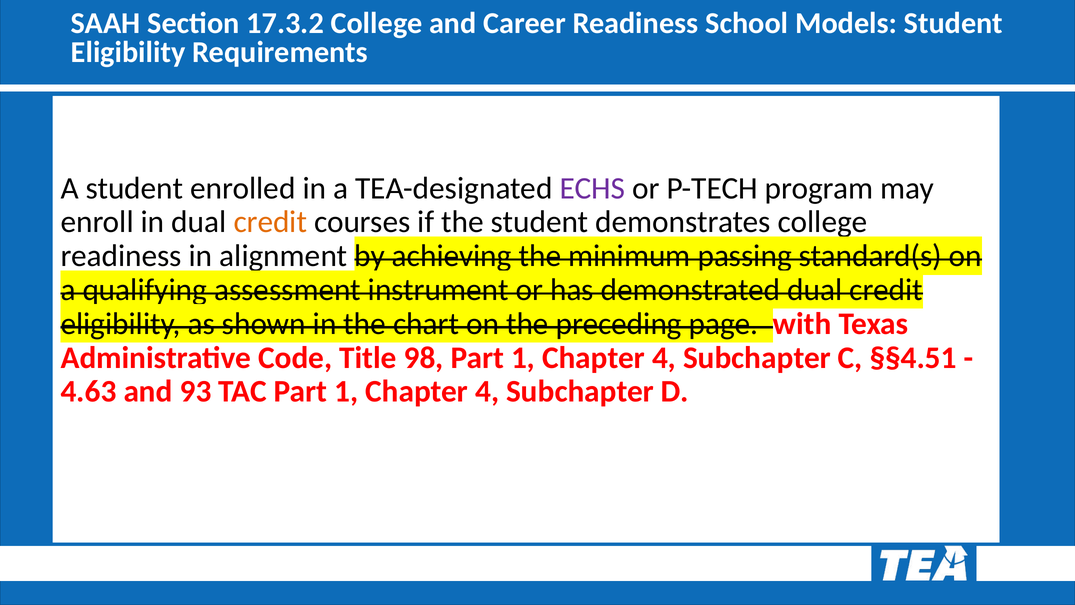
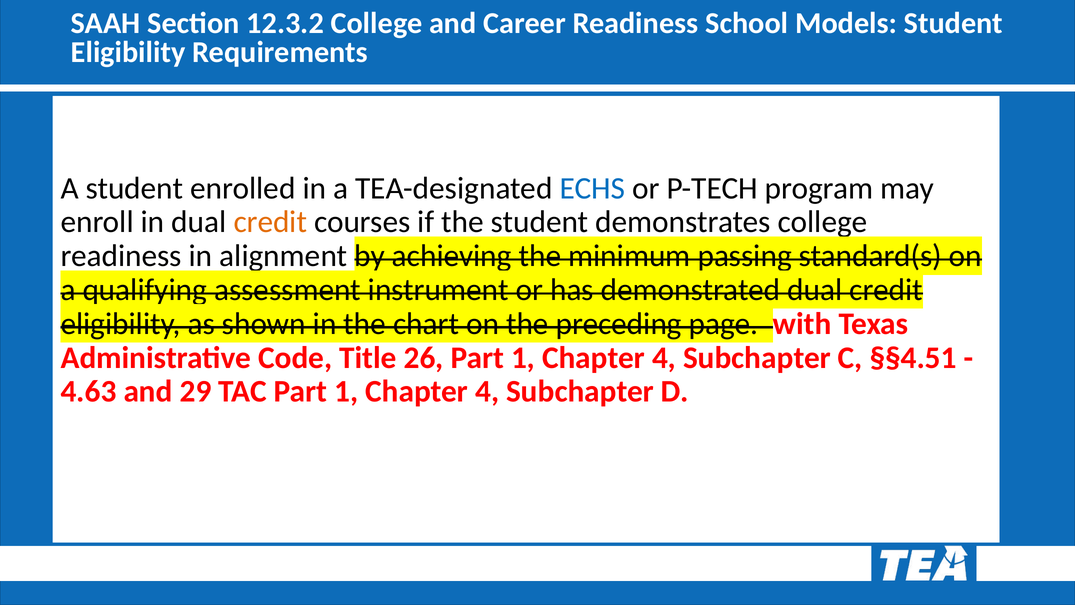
17.3.2: 17.3.2 -> 12.3.2
ECHS colour: purple -> blue
98: 98 -> 26
93: 93 -> 29
